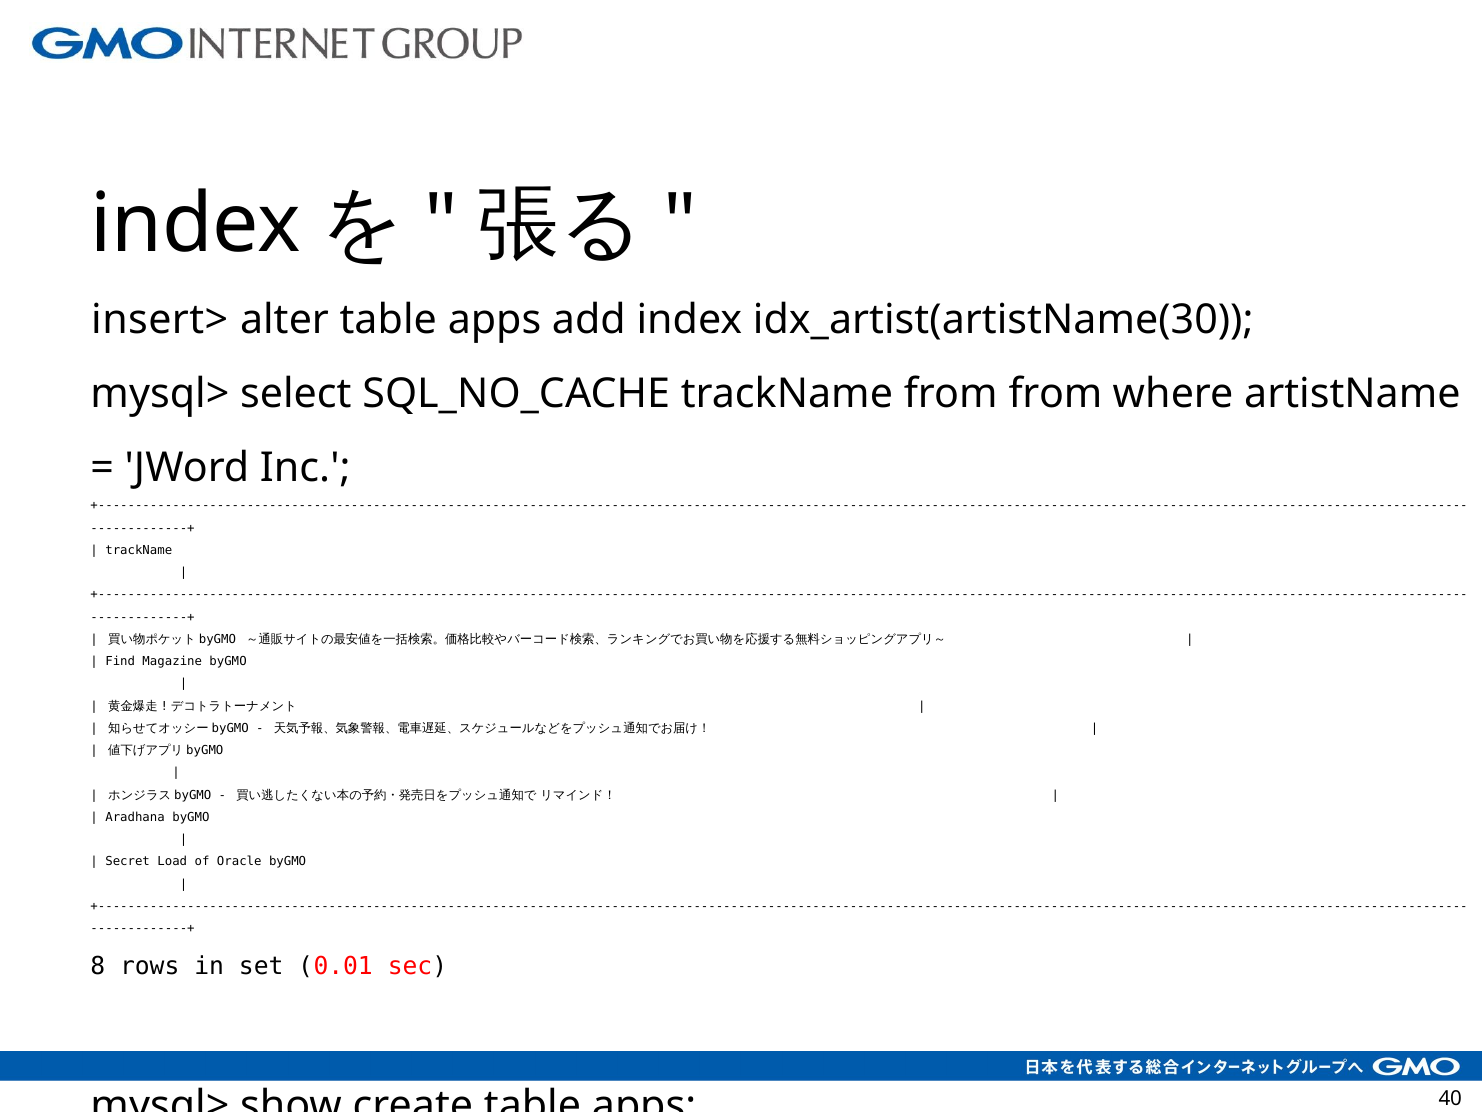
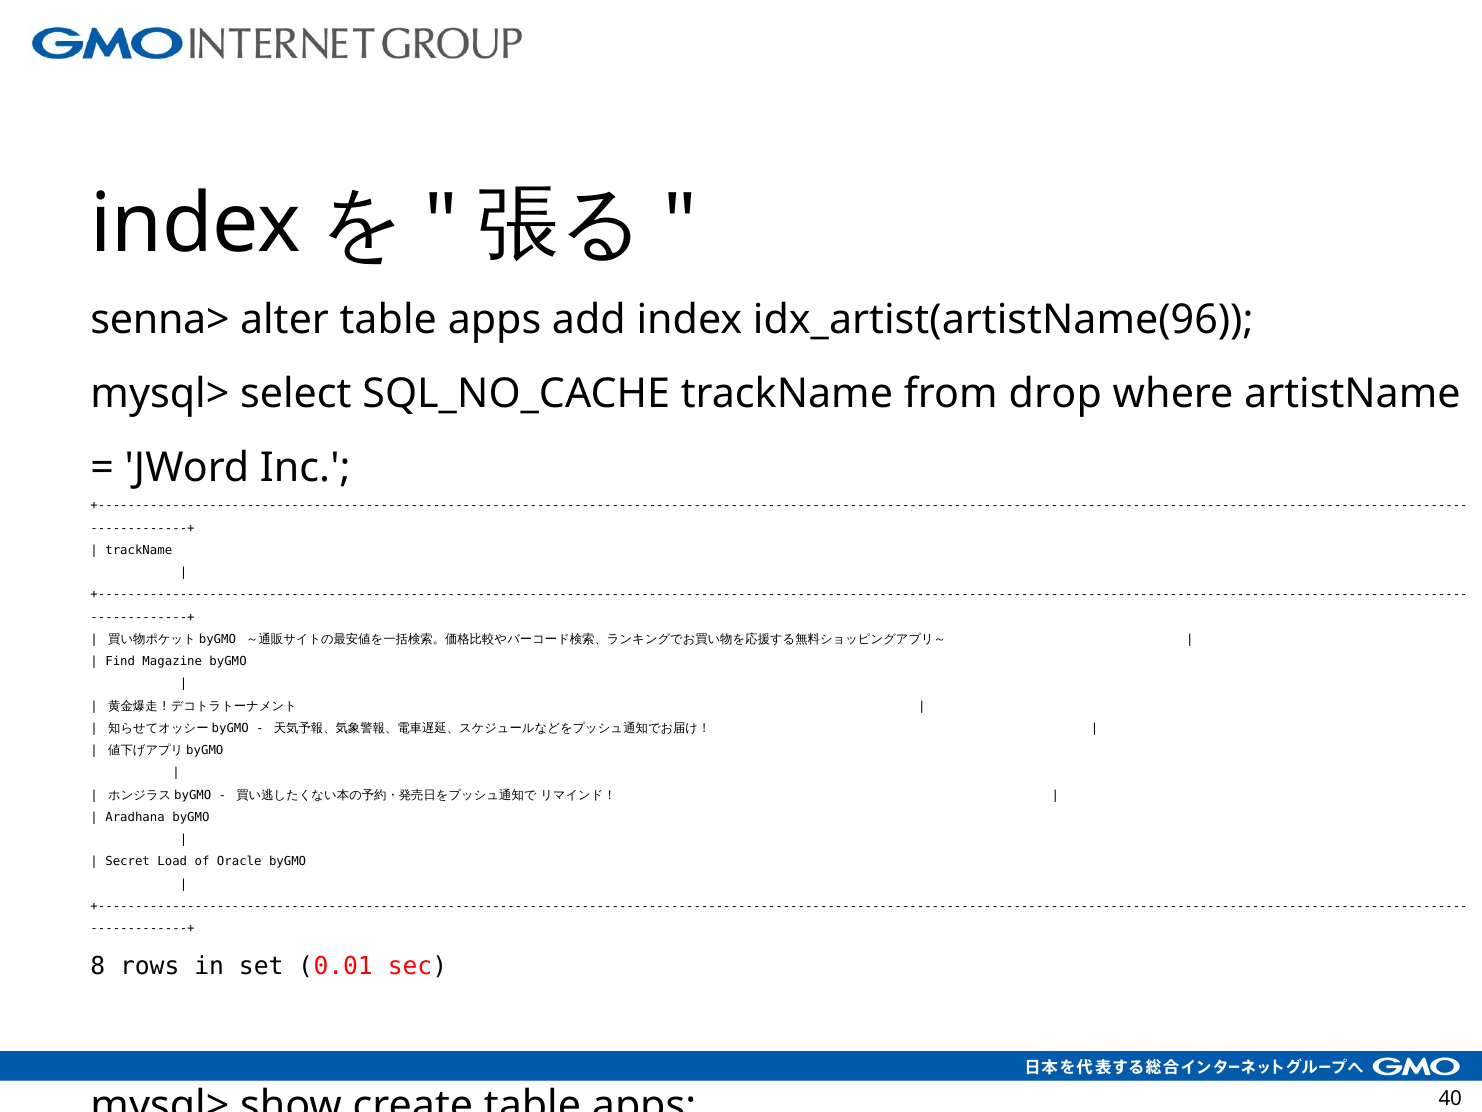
insert>: insert> -> senna>
idx_artist(artistName(30: idx_artist(artistName(30 -> idx_artist(artistName(96
from from: from -> drop
